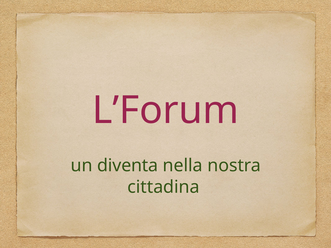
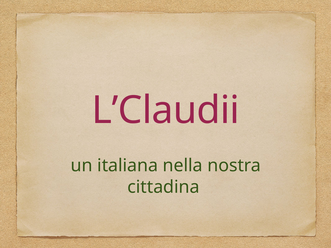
L’Forum: L’Forum -> L’Claudii
diventa: diventa -> italiana
